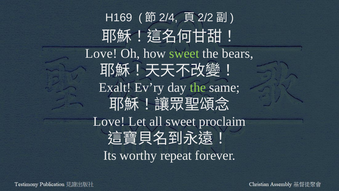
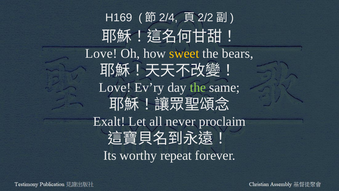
sweet at (184, 53) colour: light green -> yellow
Exalt at (115, 87): Exalt -> Love
Love at (109, 121): Love -> Exalt
all sweet: sweet -> never
